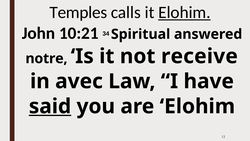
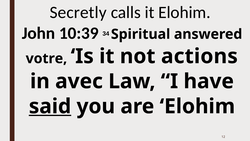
Temples: Temples -> Secretly
Elohim at (184, 12) underline: present -> none
10:21: 10:21 -> 10:39
notre: notre -> votre
receive: receive -> actions
